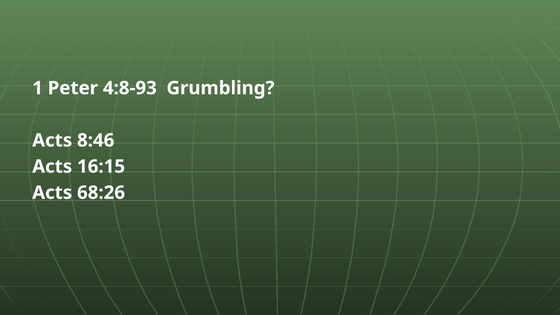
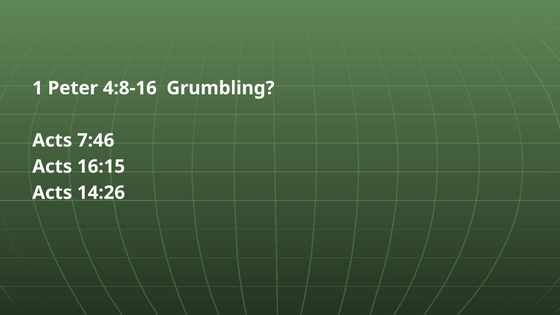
4:8-93: 4:8-93 -> 4:8-16
8:46: 8:46 -> 7:46
68:26: 68:26 -> 14:26
